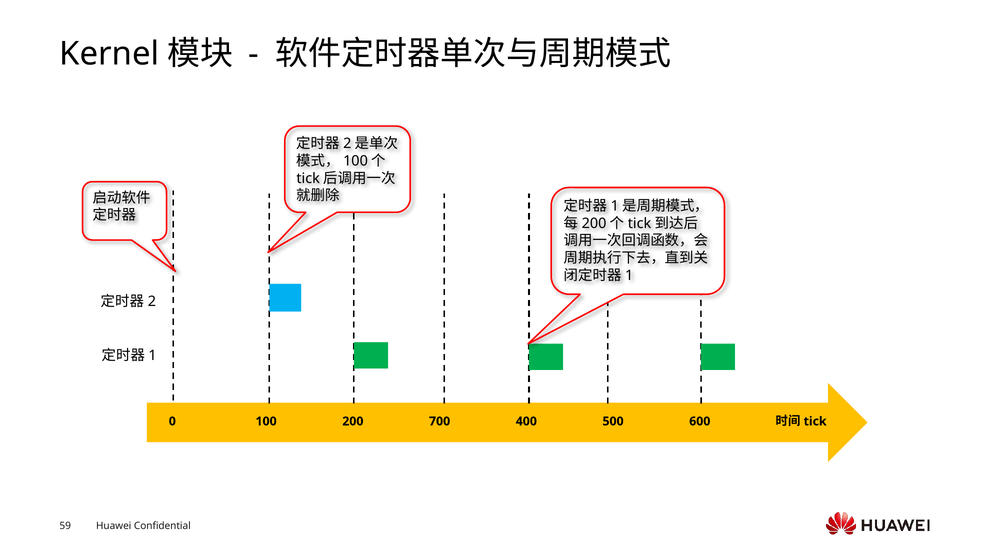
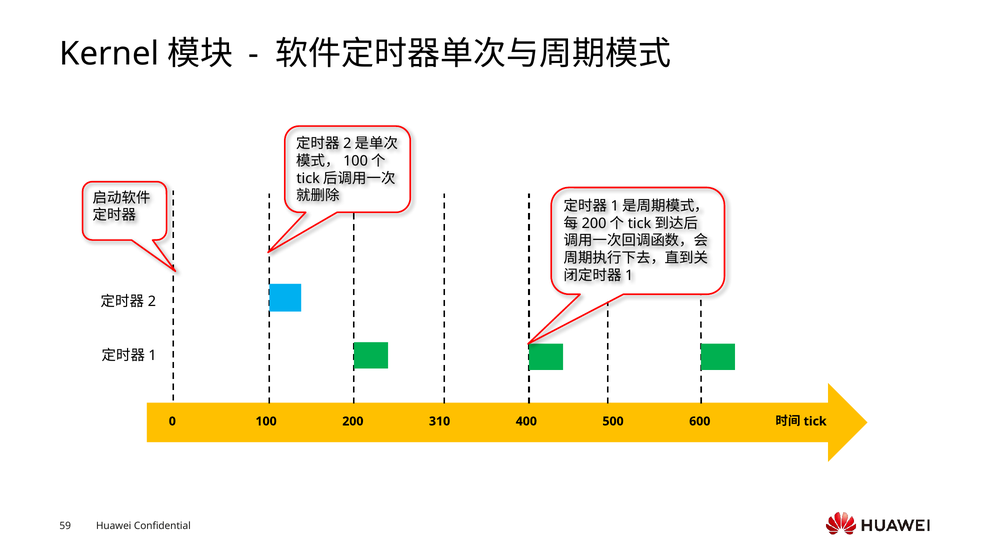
700: 700 -> 310
